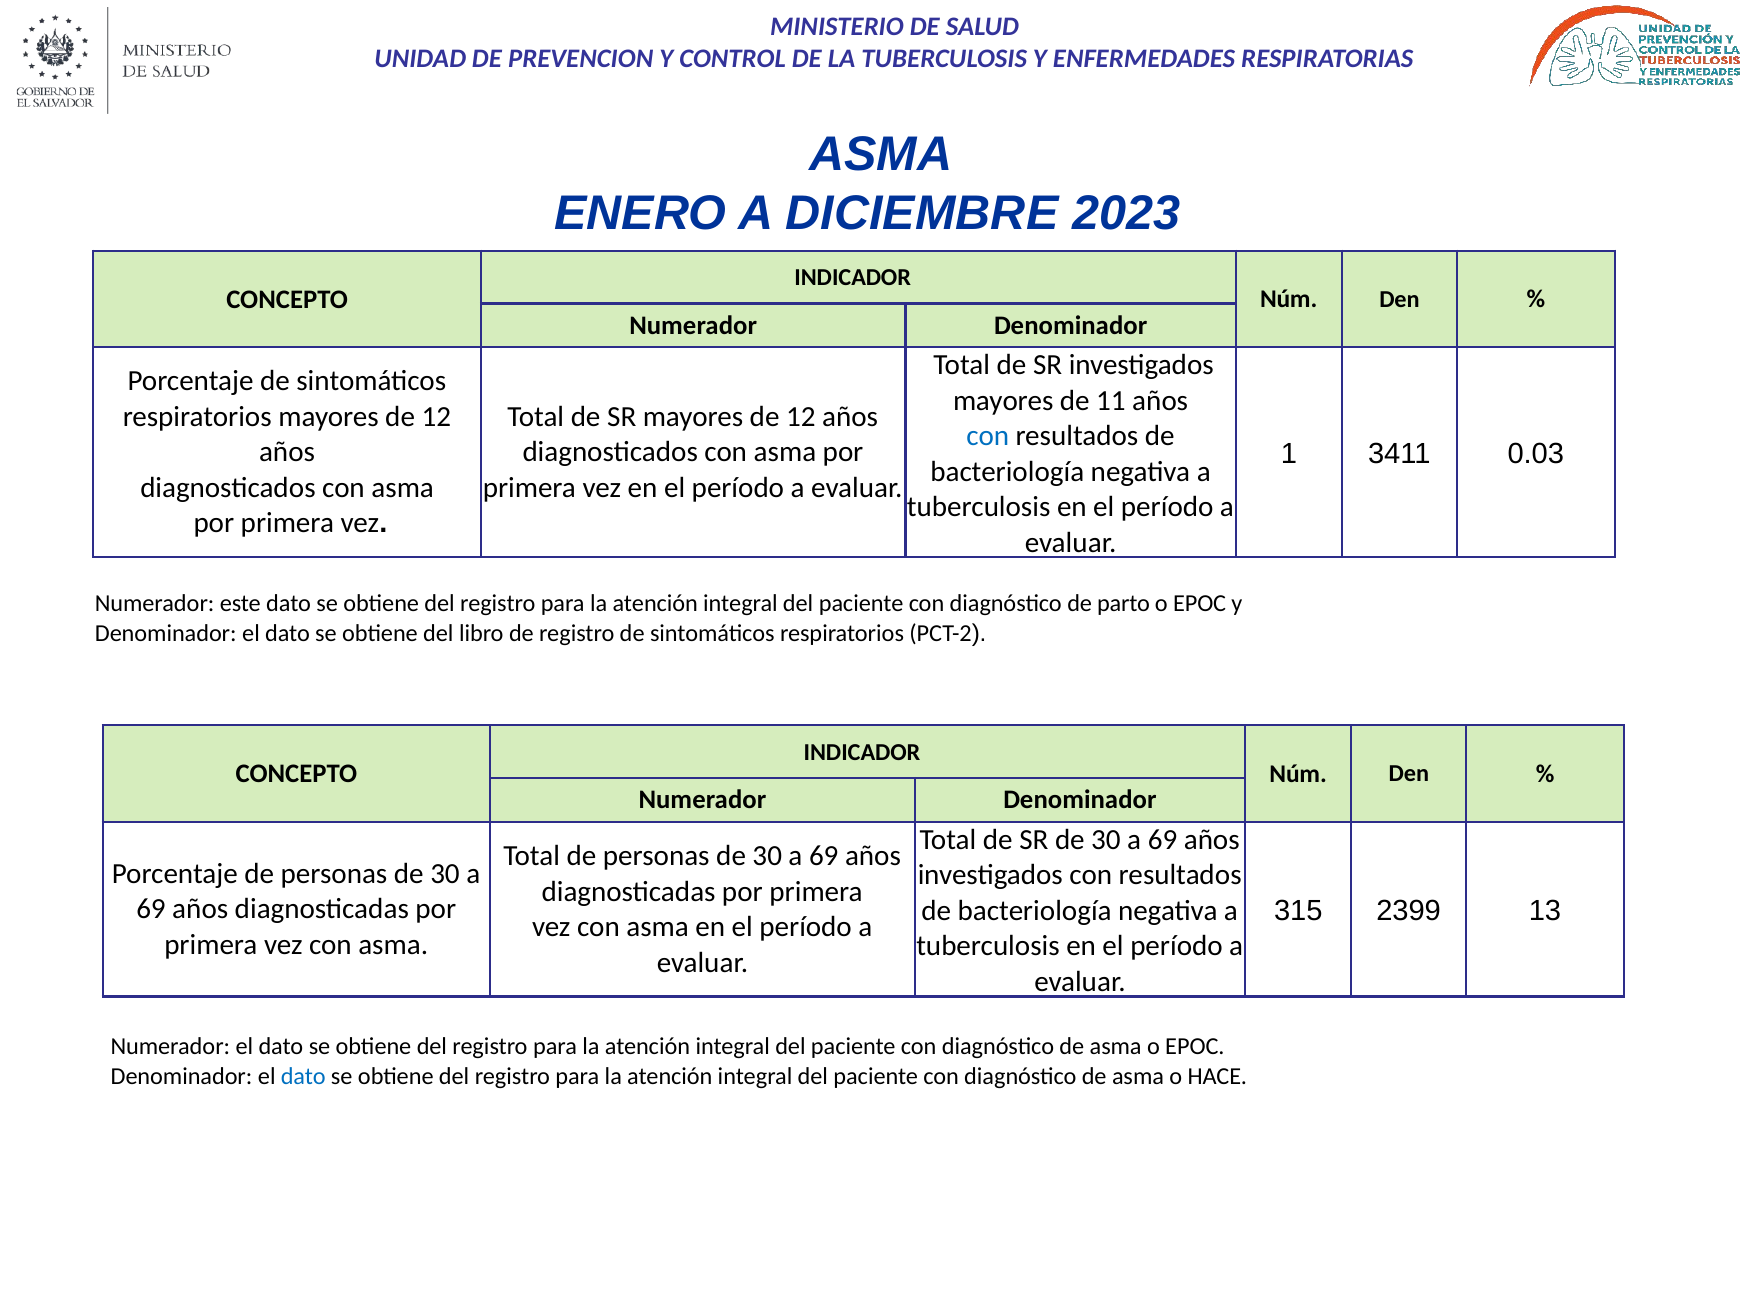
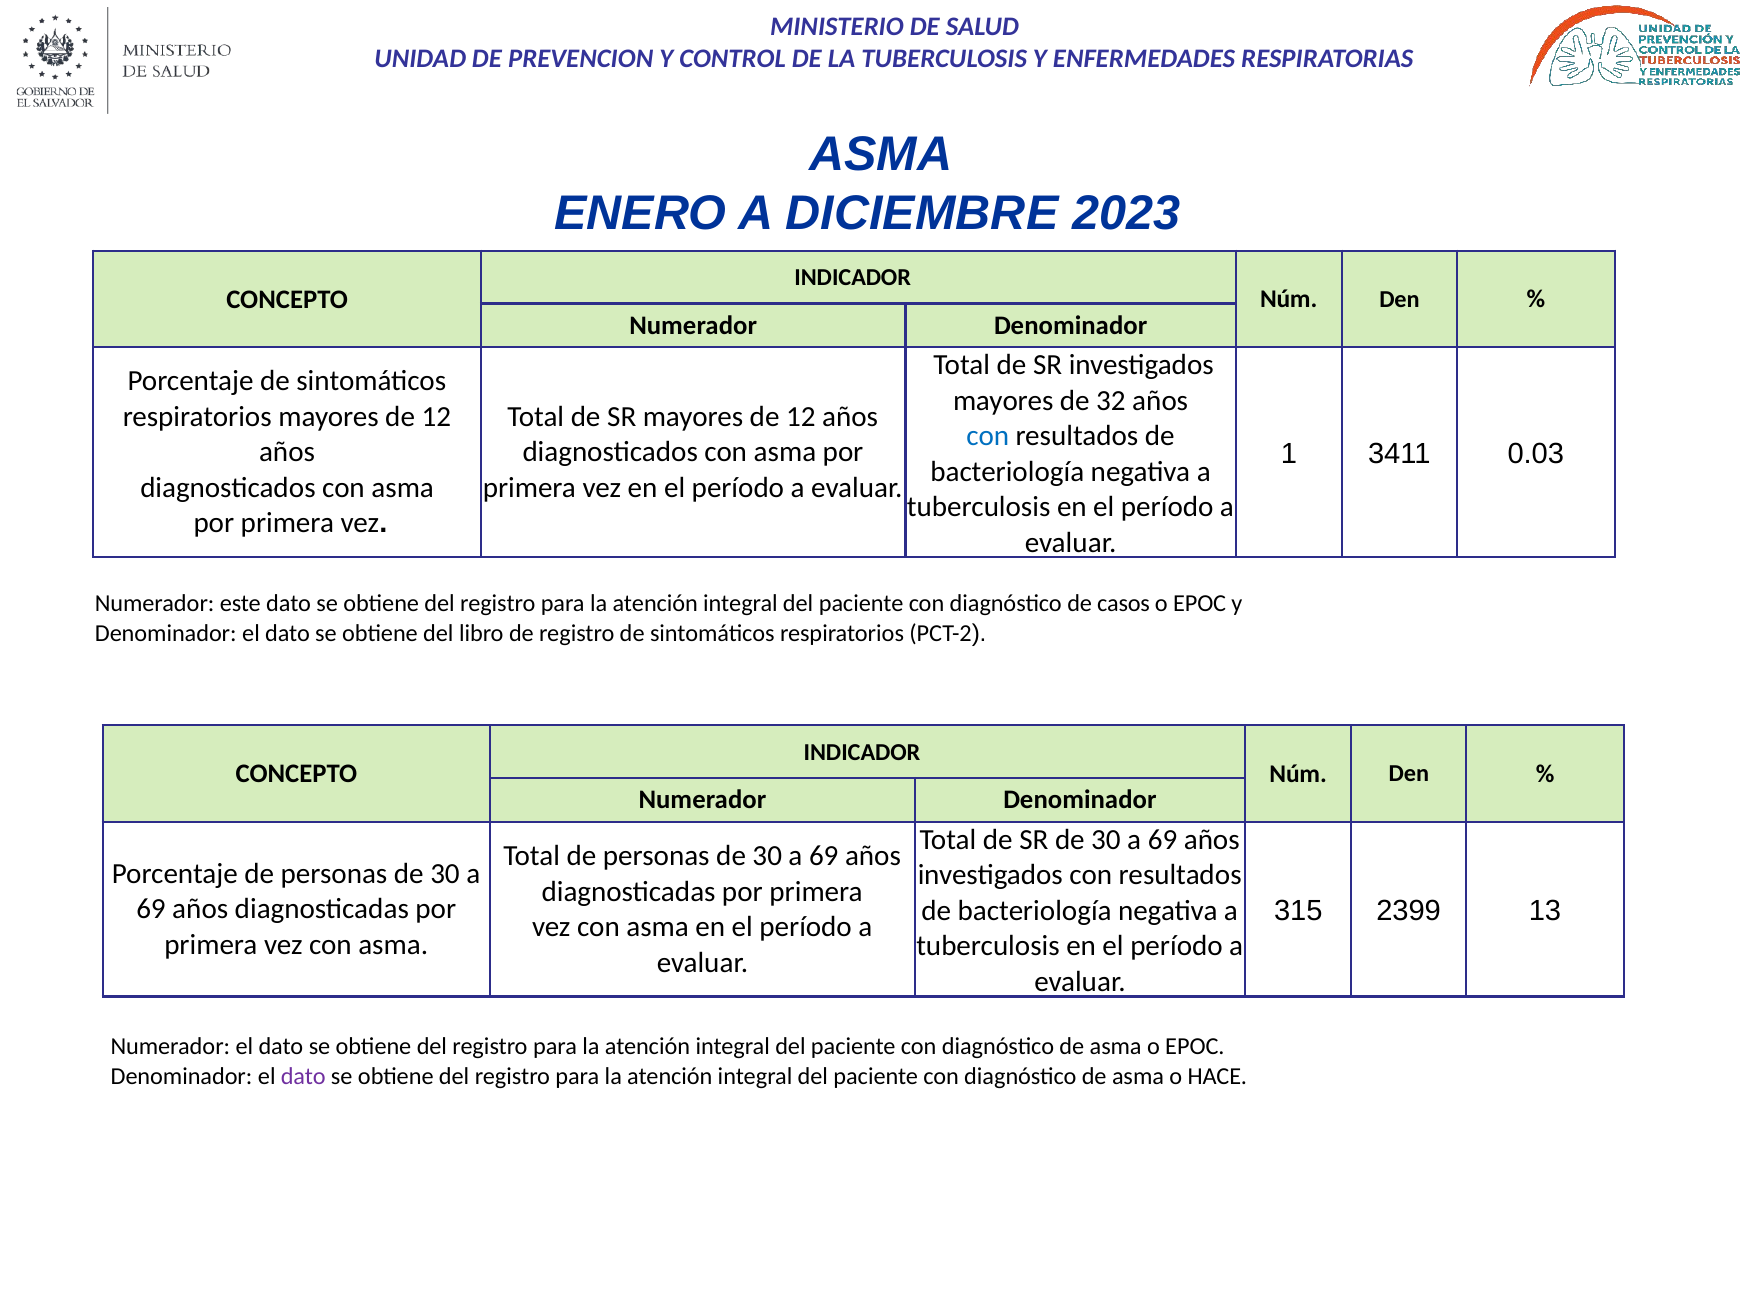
11: 11 -> 32
parto: parto -> casos
dato at (303, 1076) colour: blue -> purple
